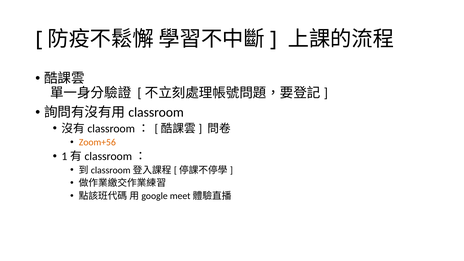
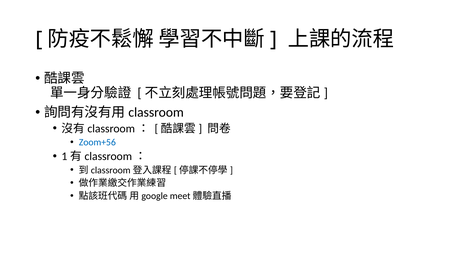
Zoom+56 colour: orange -> blue
